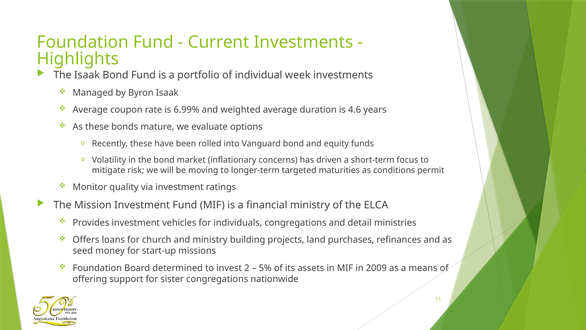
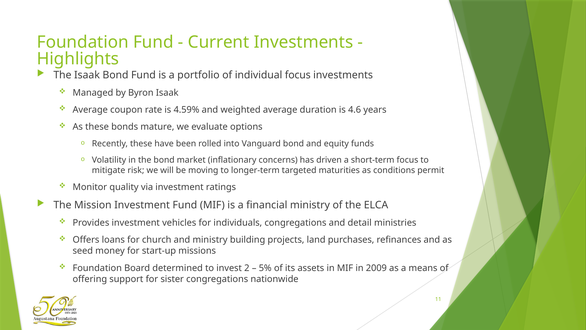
individual week: week -> focus
6.99%: 6.99% -> 4.59%
